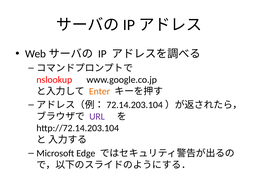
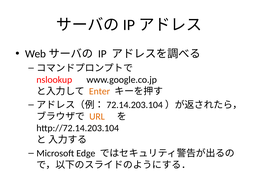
URL colour: purple -> orange
